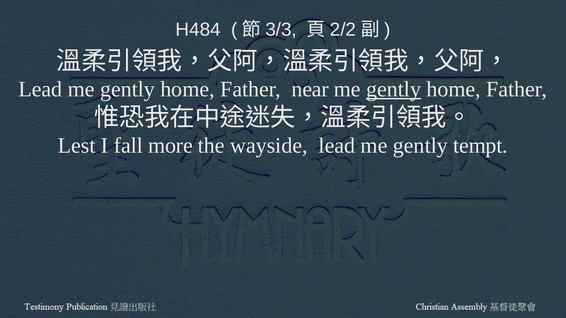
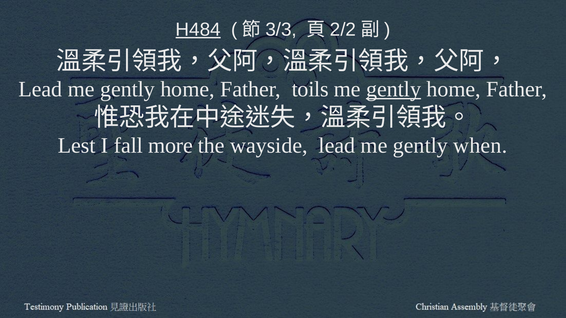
H484 underline: none -> present
near: near -> toils
tempt: tempt -> when
